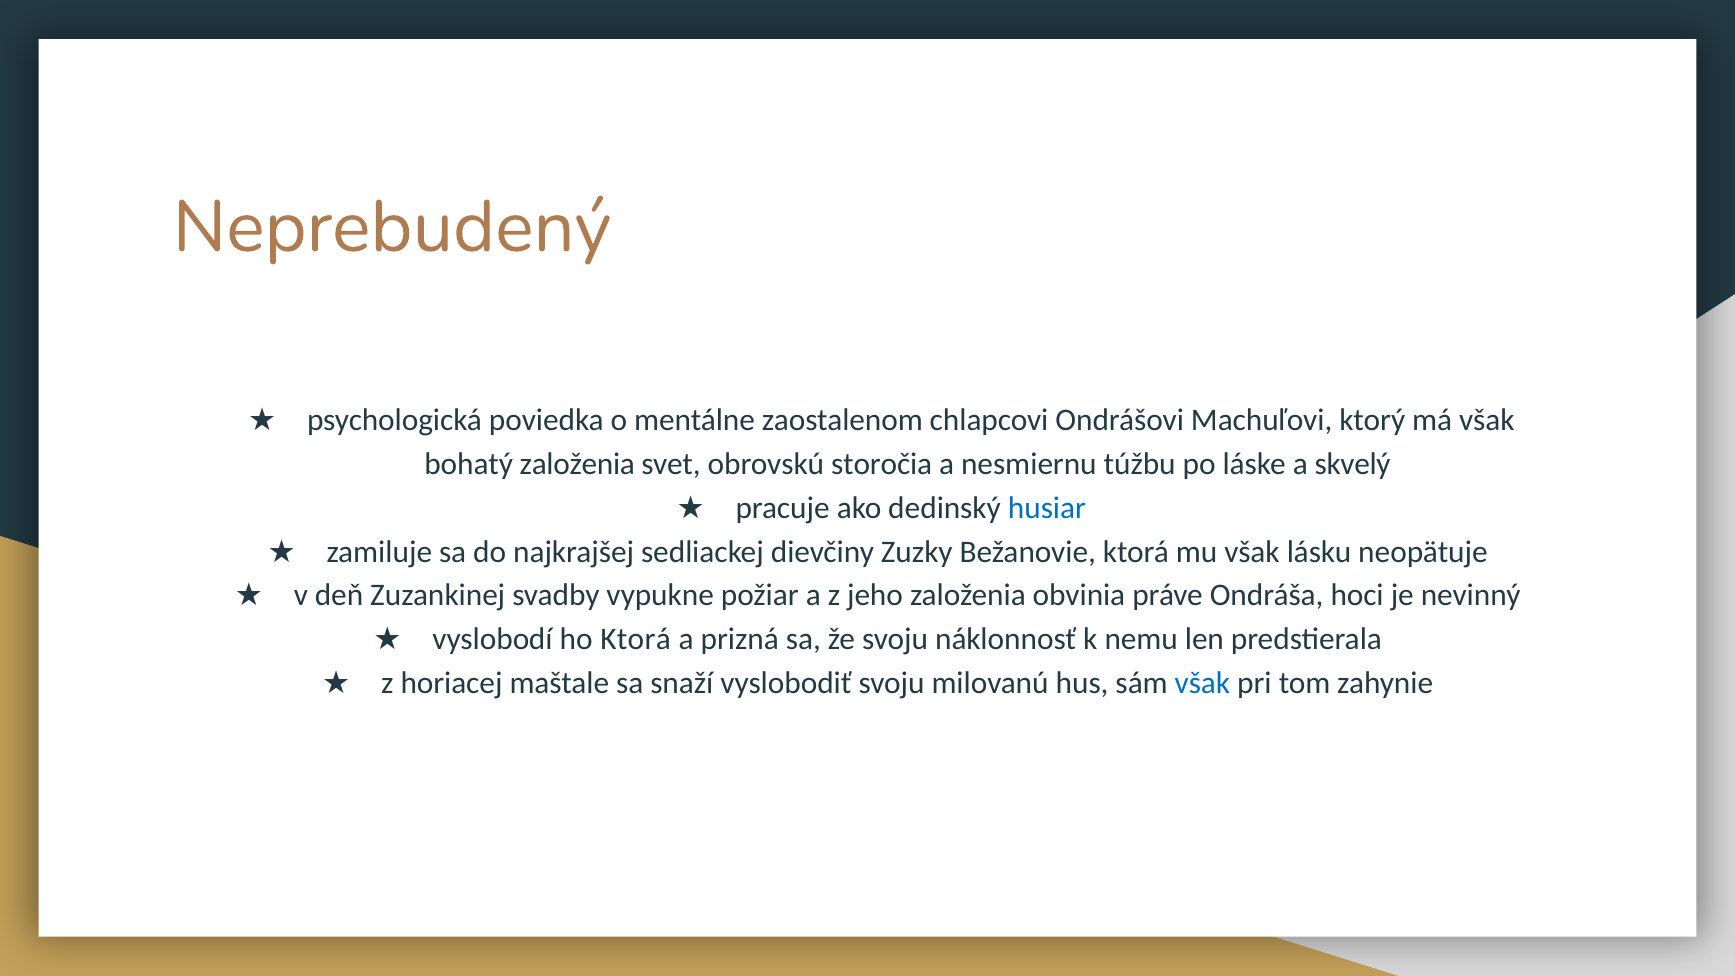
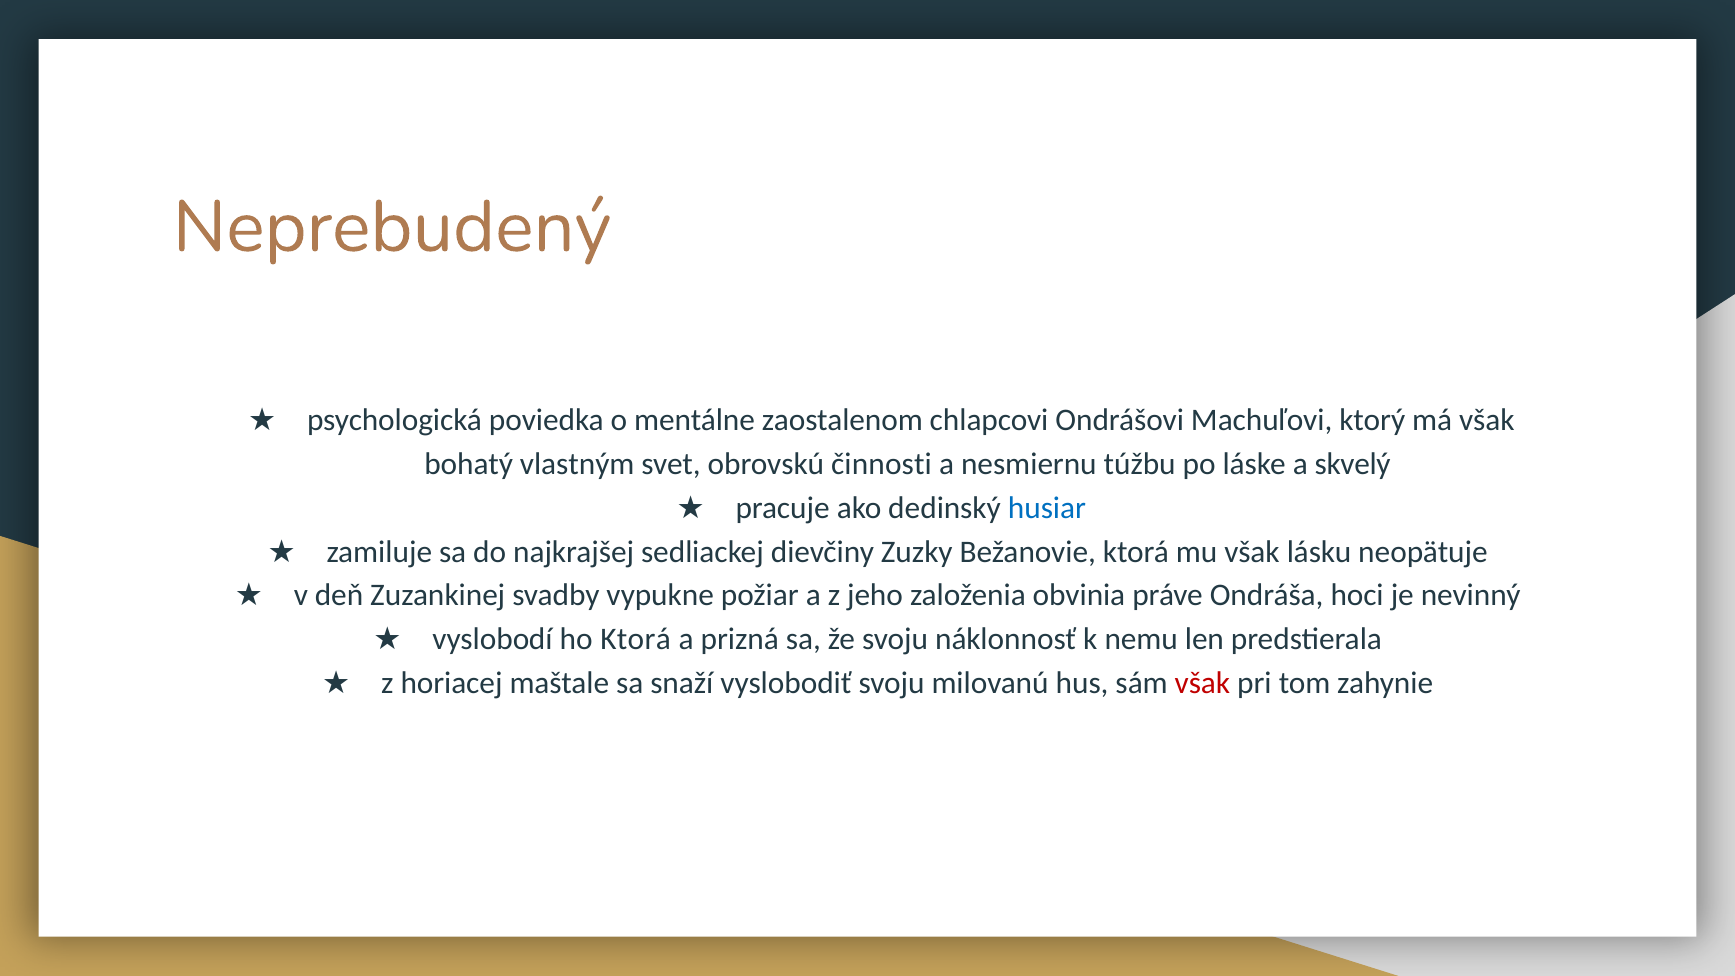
bohatý založenia: založenia -> vlastným
storočia: storočia -> činnosti
však at (1202, 683) colour: blue -> red
